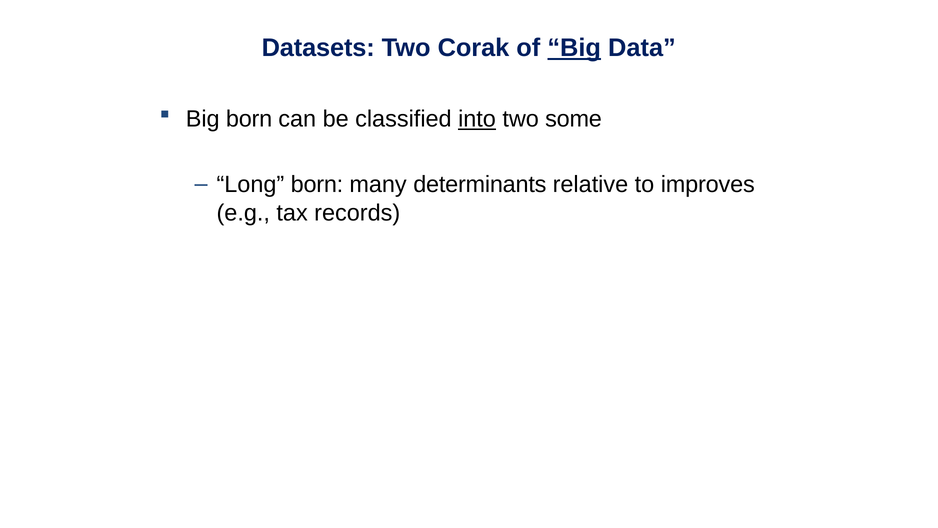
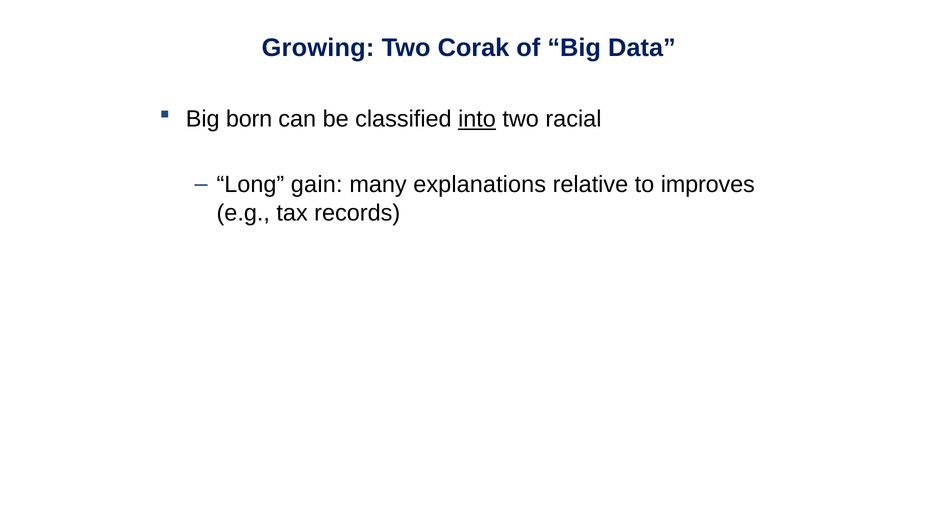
Datasets: Datasets -> Growing
Big at (574, 48) underline: present -> none
some: some -> racial
Long born: born -> gain
determinants: determinants -> explanations
